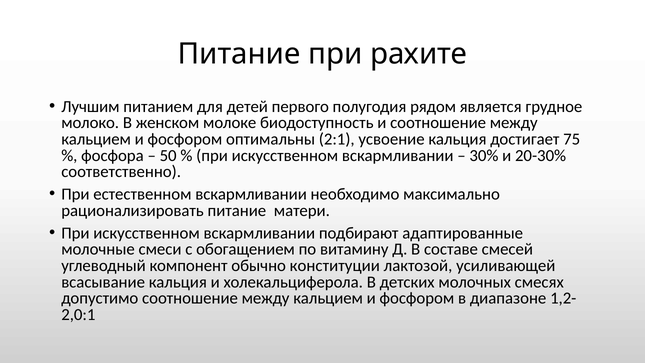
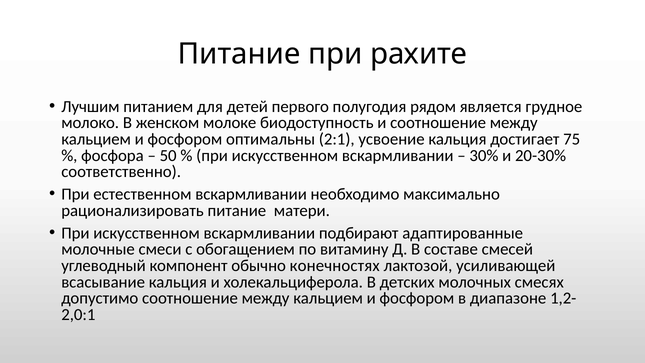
конституции: конституции -> конечностях
